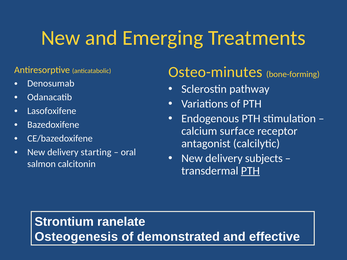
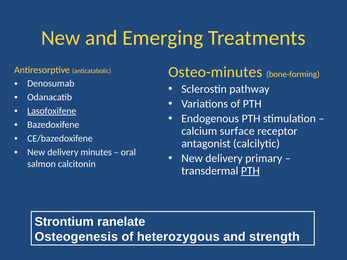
Lasofoxifene underline: none -> present
starting: starting -> minutes
subjects: subjects -> primary
demonstrated: demonstrated -> heterozygous
effective: effective -> strength
